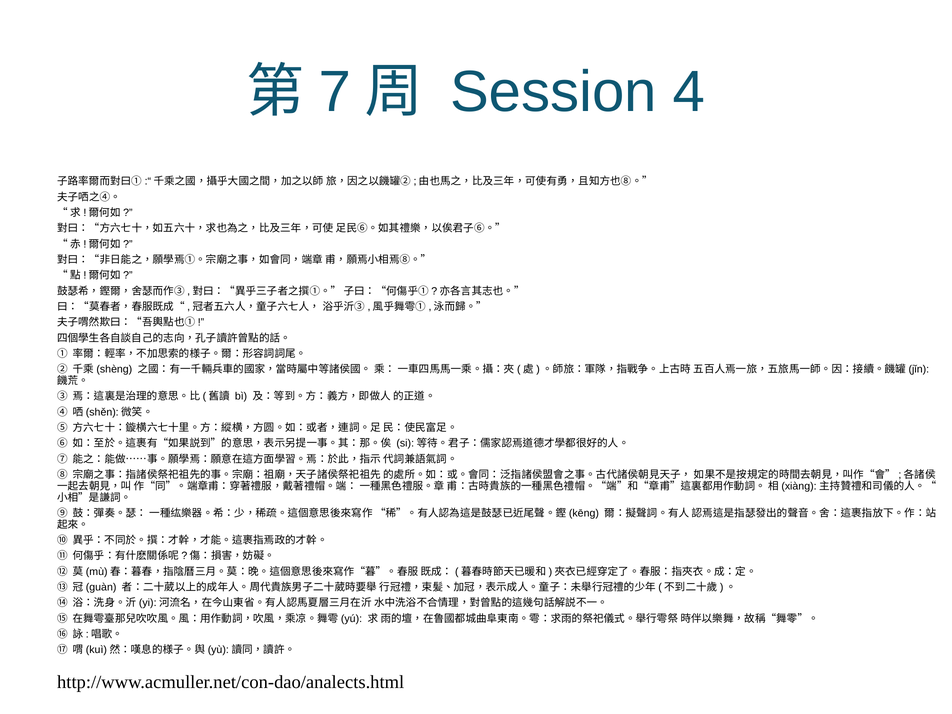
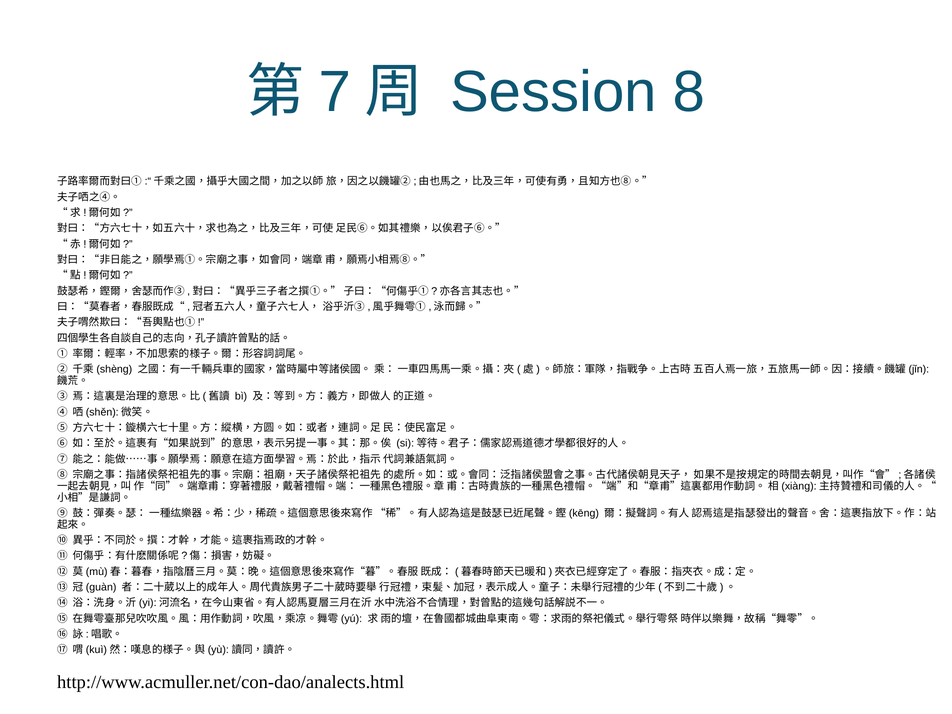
4: 4 -> 8
